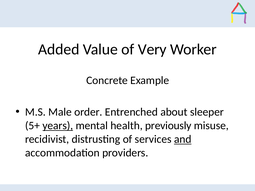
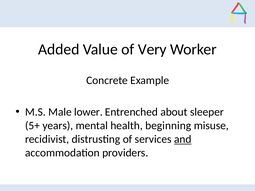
order: order -> lower
years underline: present -> none
previously: previously -> beginning
